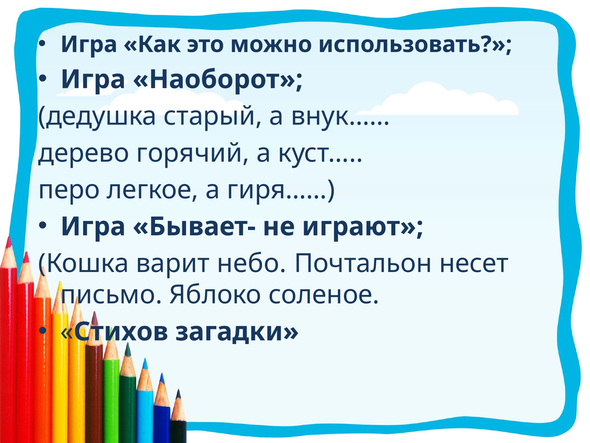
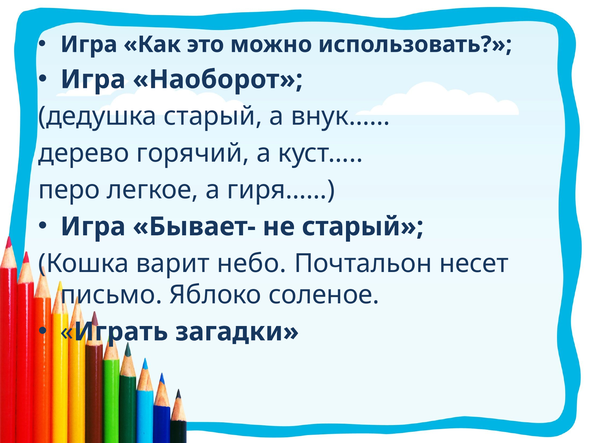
не играют: играют -> старый
Стихов: Стихов -> Играть
